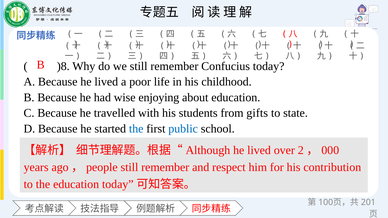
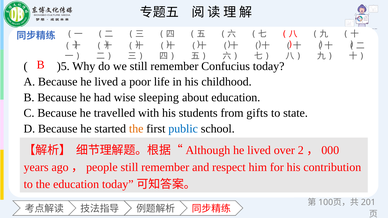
)8: )8 -> )5
enjoying: enjoying -> sleeping
the at (136, 129) colour: blue -> orange
